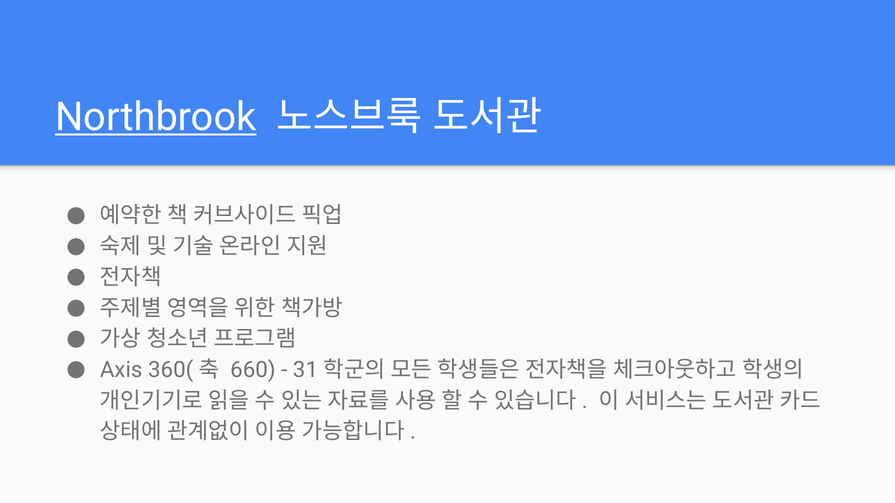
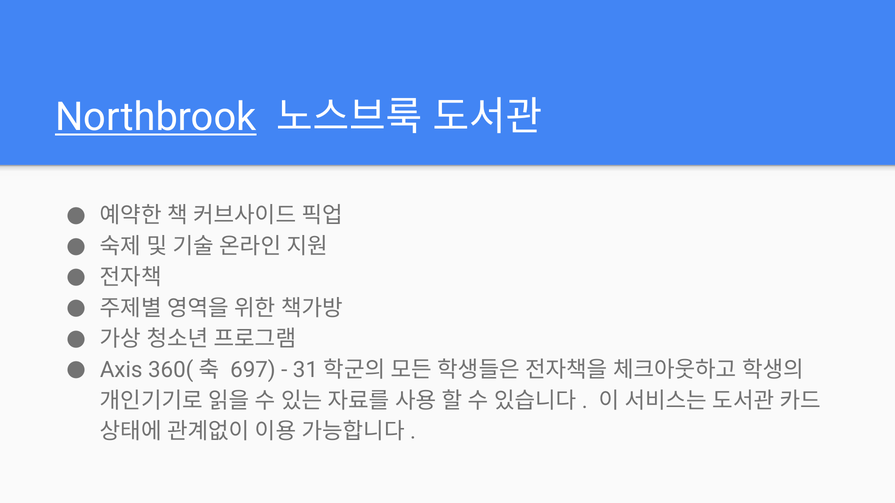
660: 660 -> 697
